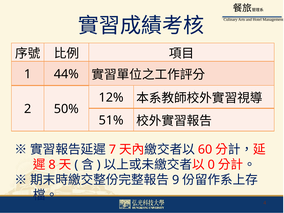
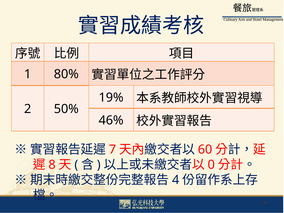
44%: 44% -> 80%
12%: 12% -> 19%
51%: 51% -> 46%
9 at (176, 180): 9 -> 4
